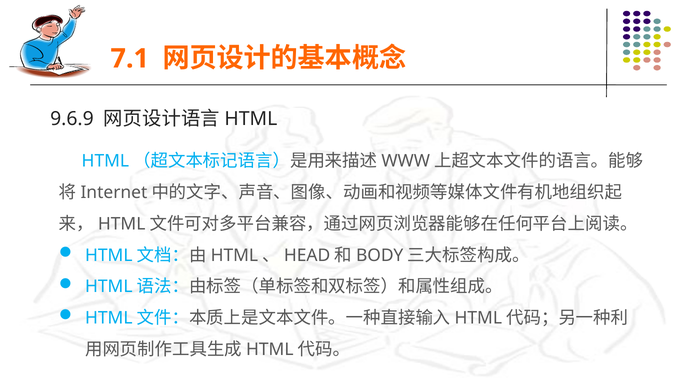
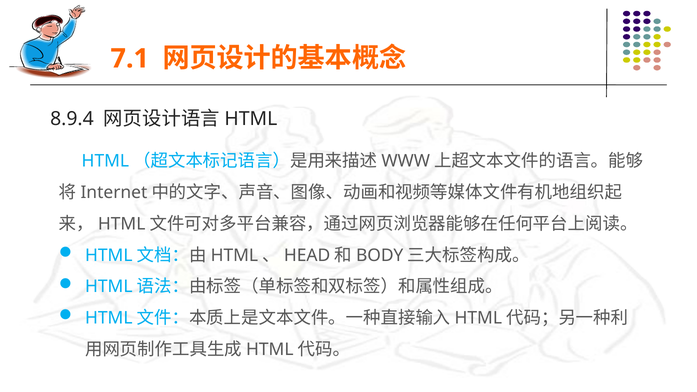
9.6.9: 9.6.9 -> 8.9.4
